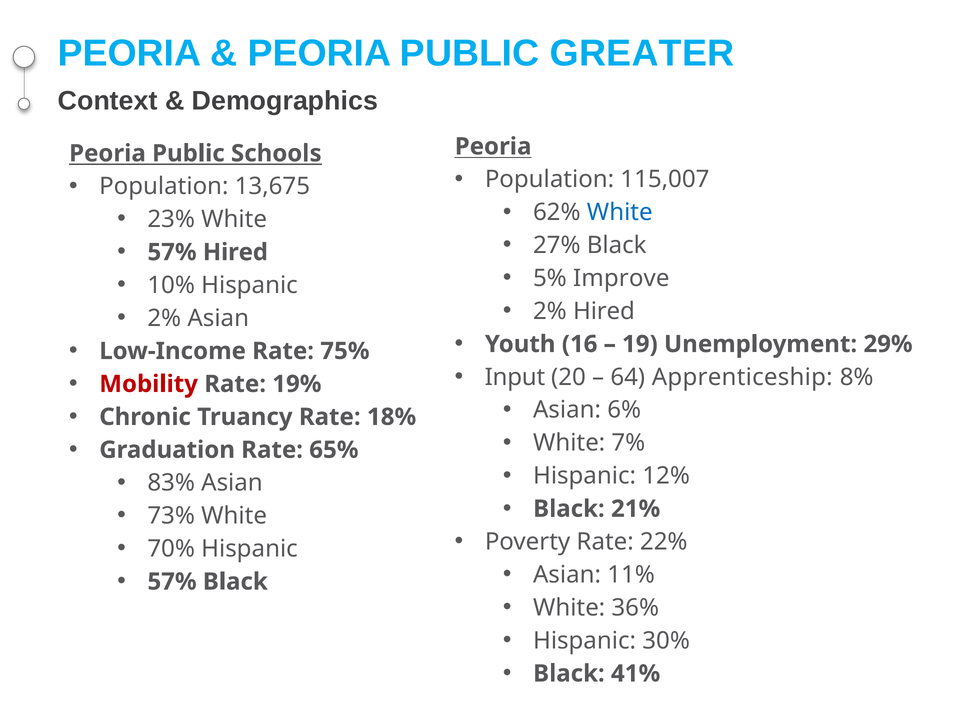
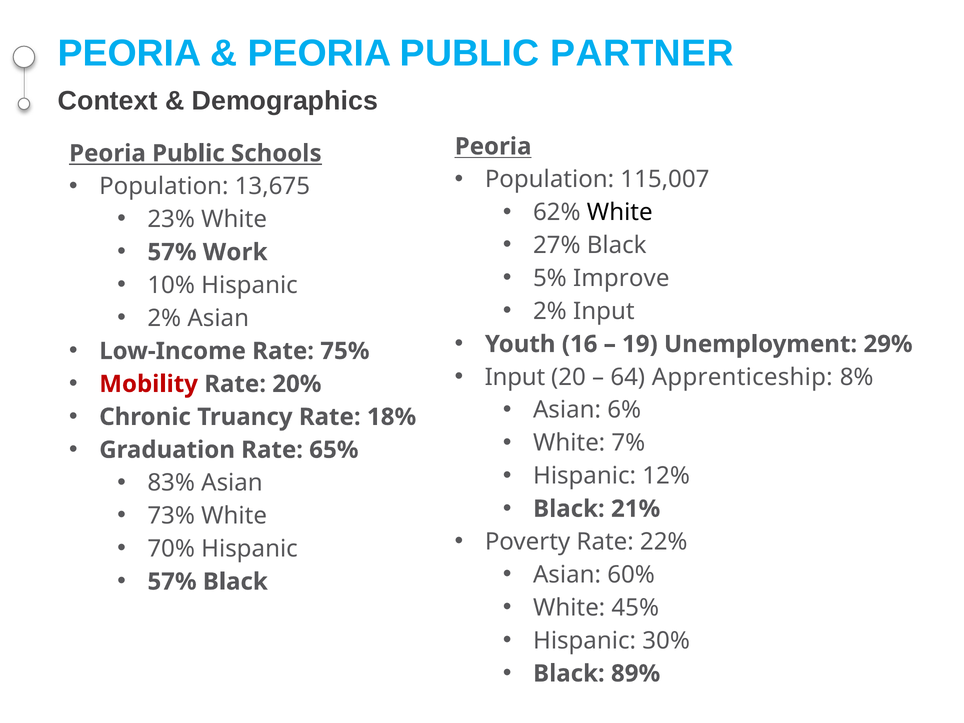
GREATER: GREATER -> PARTNER
White at (620, 212) colour: blue -> black
57% Hired: Hired -> Work
2% Hired: Hired -> Input
19%: 19% -> 20%
11%: 11% -> 60%
36%: 36% -> 45%
41%: 41% -> 89%
